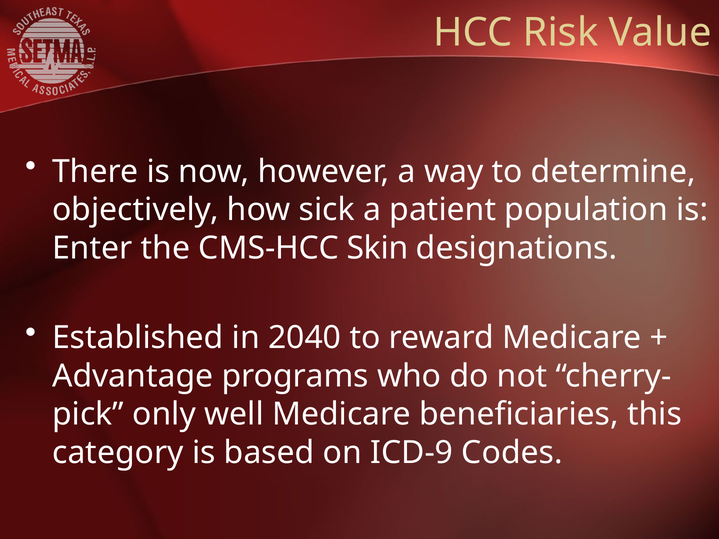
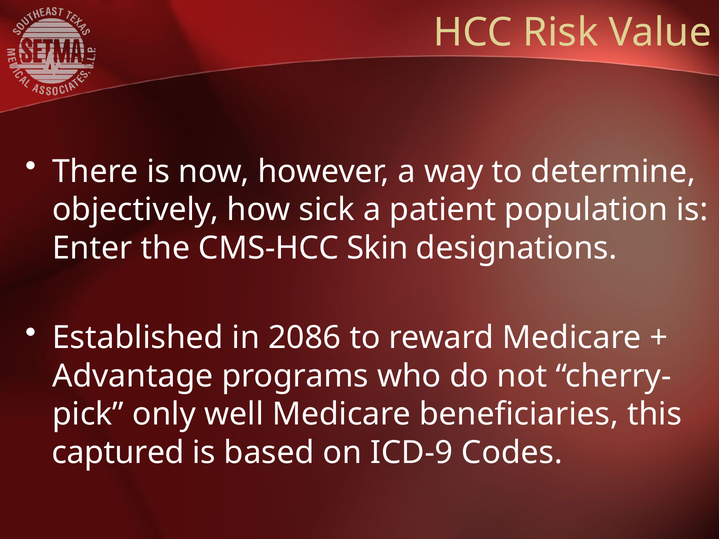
2040: 2040 -> 2086
category: category -> captured
